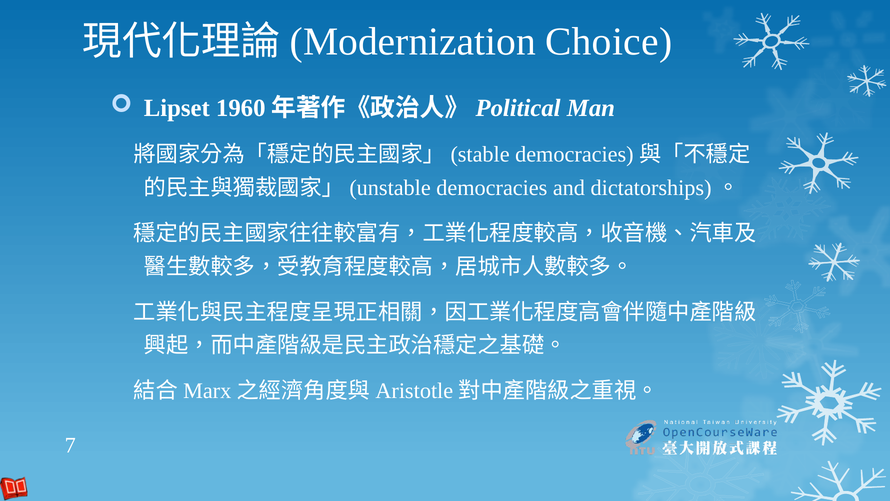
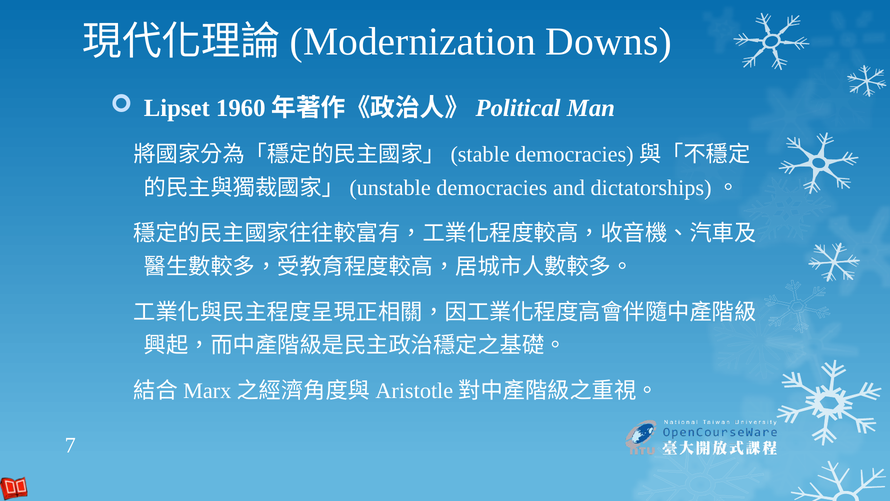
Choice: Choice -> Downs
